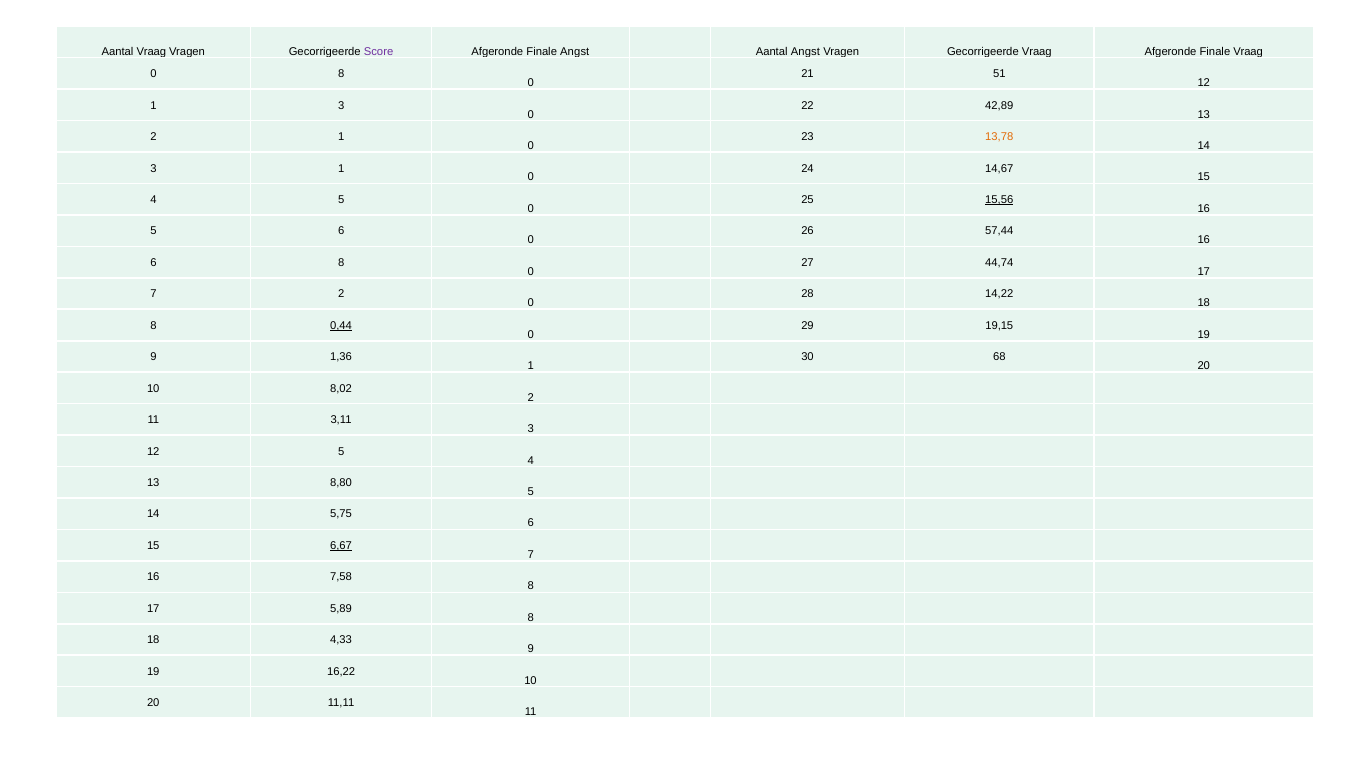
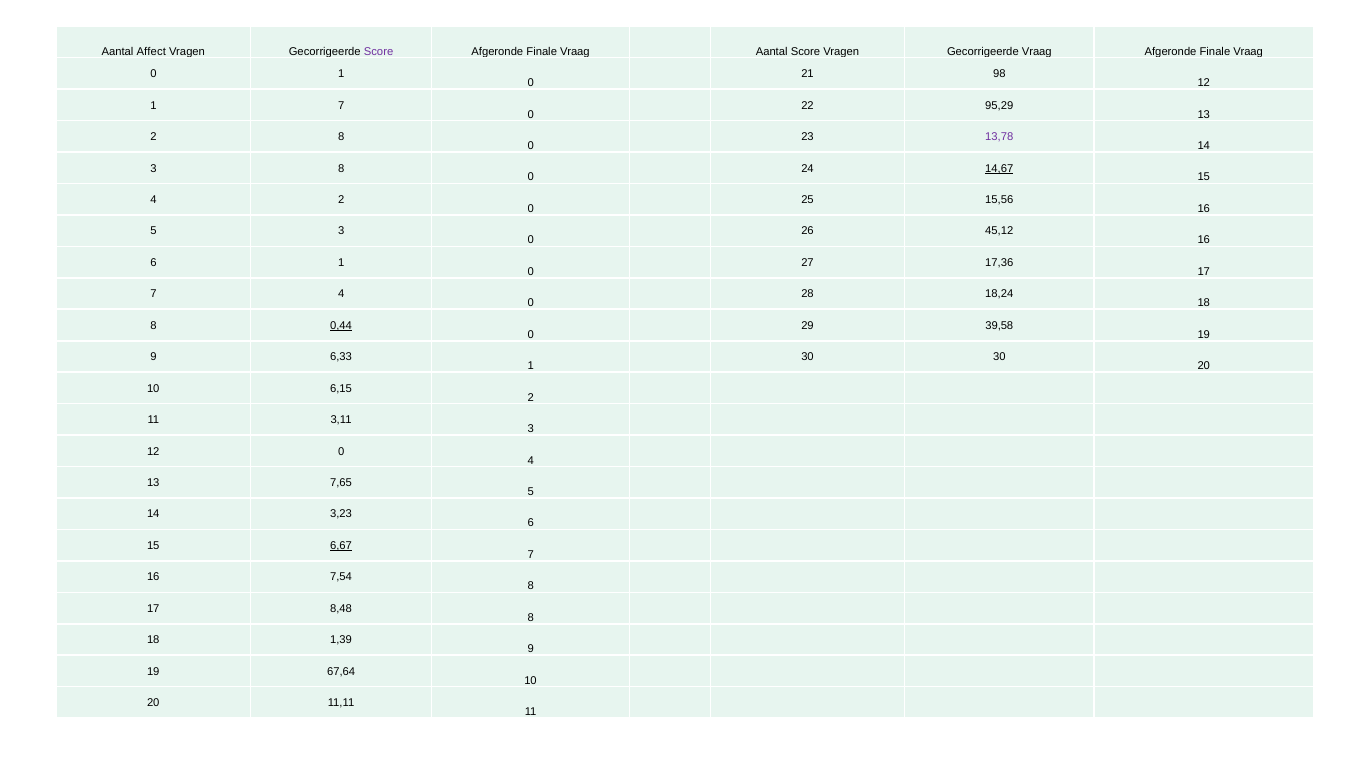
Aantal Vraag: Vraag -> Affect
Angst at (575, 52): Angst -> Vraag
Aantal Angst: Angst -> Score
0 8: 8 -> 1
51: 51 -> 98
1 3: 3 -> 7
42,89: 42,89 -> 95,29
2 1: 1 -> 8
13,78 colour: orange -> purple
3 1: 1 -> 8
14,67 underline: none -> present
4 5: 5 -> 2
15,56 underline: present -> none
5 6: 6 -> 3
57,44: 57,44 -> 45,12
6 8: 8 -> 1
44,74: 44,74 -> 17,36
7 2: 2 -> 4
14,22: 14,22 -> 18,24
19,15: 19,15 -> 39,58
1,36: 1,36 -> 6,33
30 68: 68 -> 30
8,02: 8,02 -> 6,15
12 5: 5 -> 0
8,80: 8,80 -> 7,65
5,75: 5,75 -> 3,23
7,58: 7,58 -> 7,54
5,89: 5,89 -> 8,48
4,33: 4,33 -> 1,39
16,22: 16,22 -> 67,64
